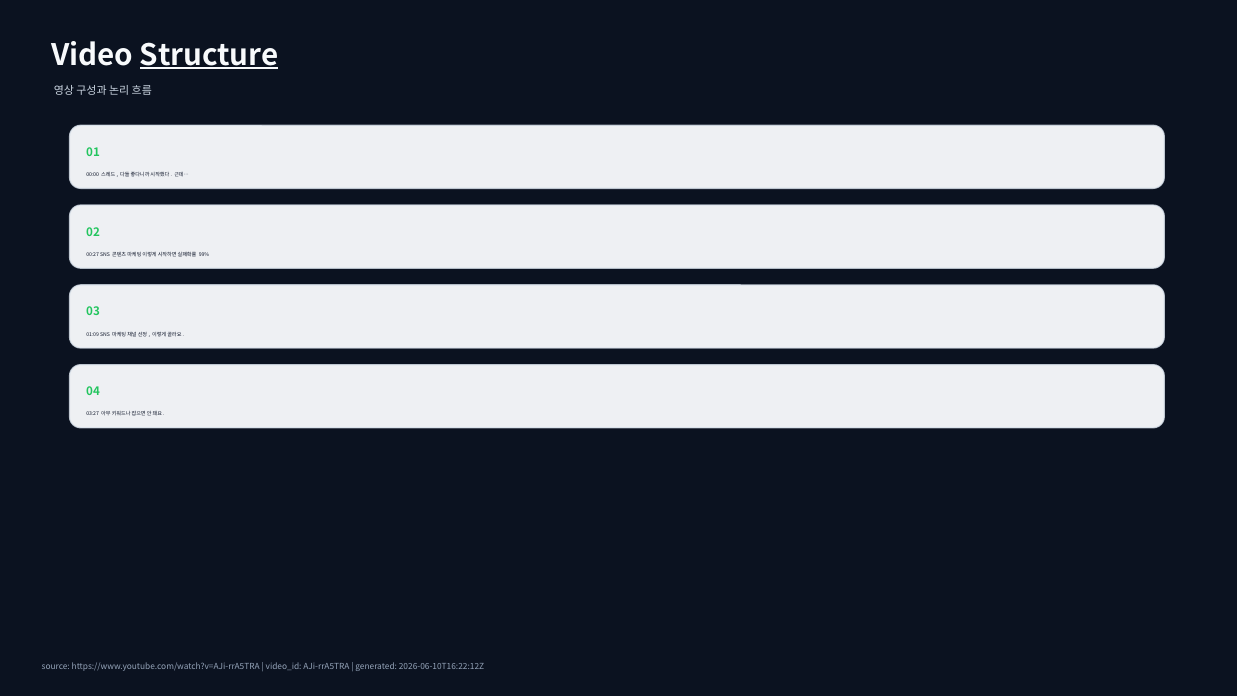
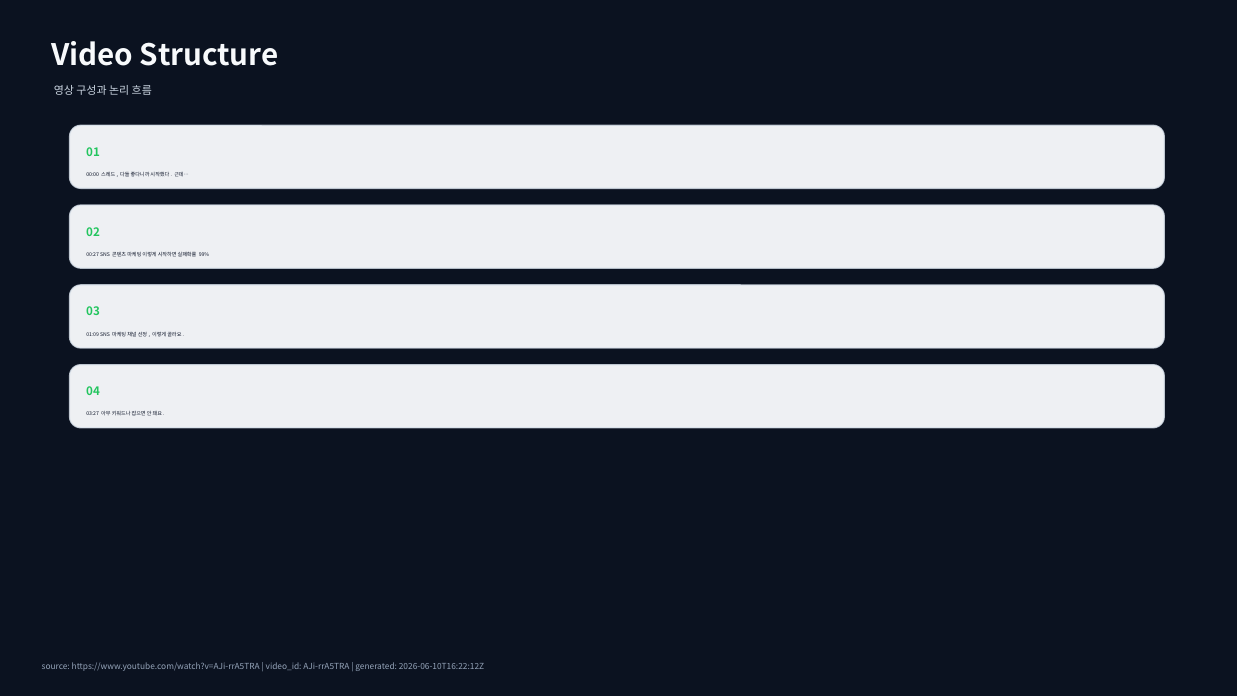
Structure underline: present -> none
